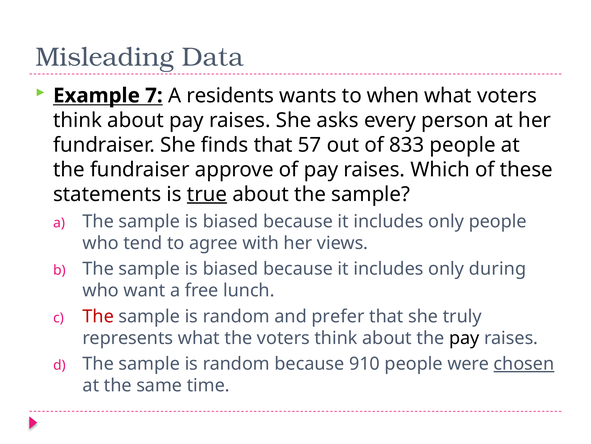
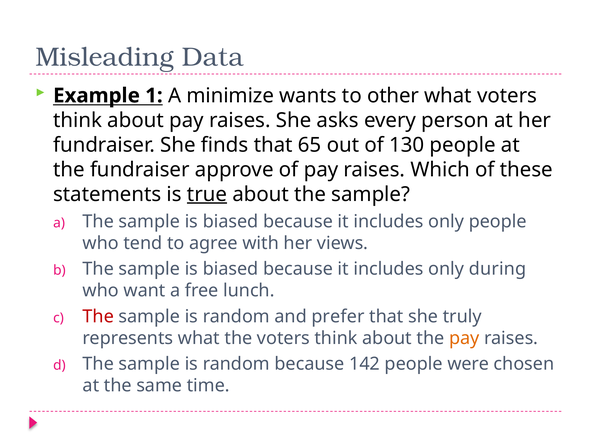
7: 7 -> 1
residents: residents -> minimize
when: when -> other
57: 57 -> 65
833: 833 -> 130
pay at (464, 337) colour: black -> orange
910: 910 -> 142
chosen underline: present -> none
